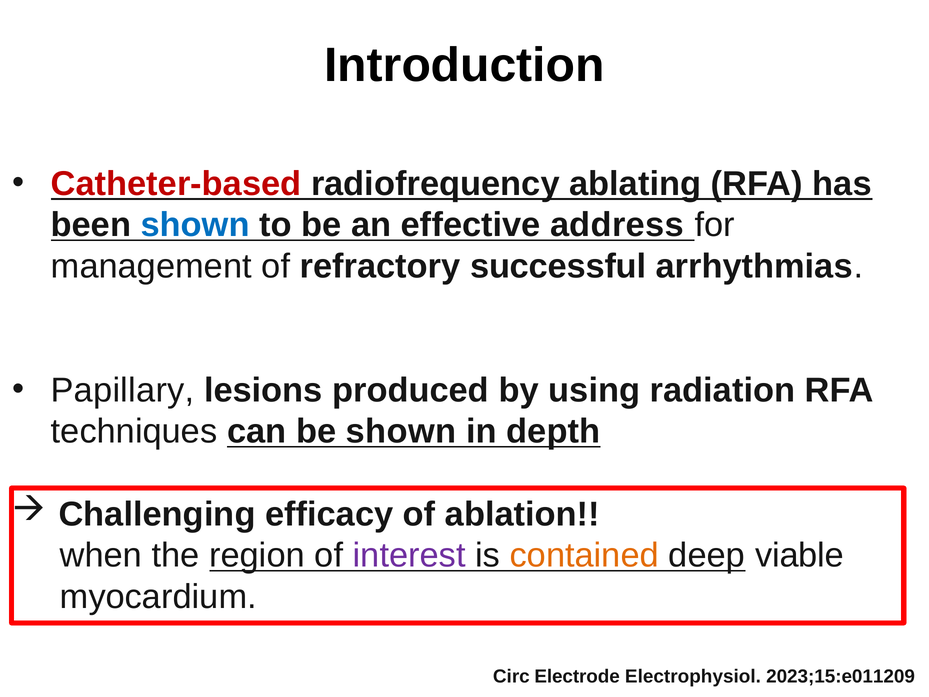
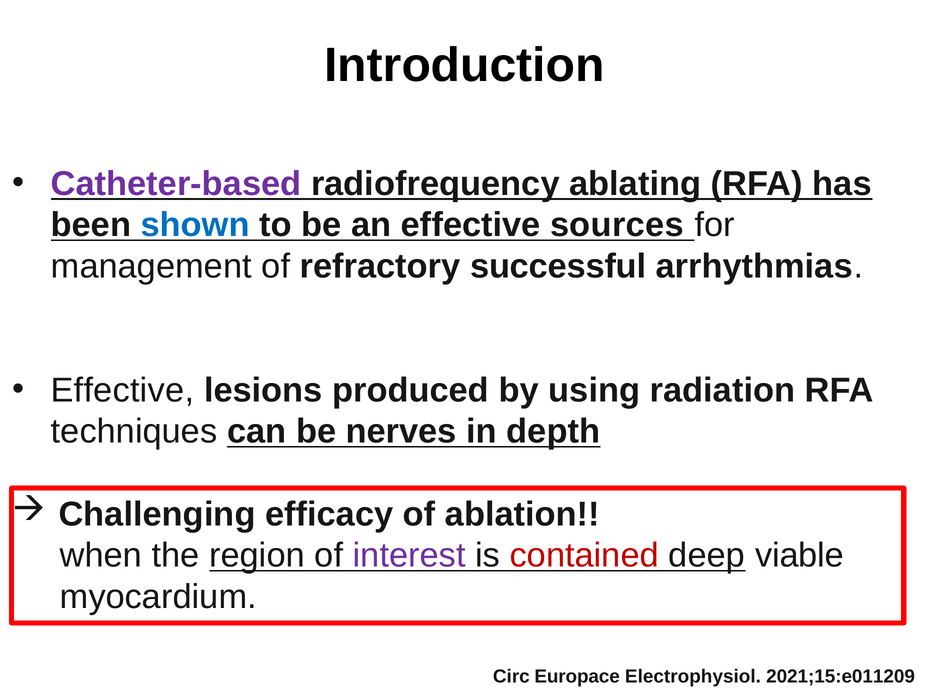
Catheter-based colour: red -> purple
address: address -> sources
Papillary at (122, 390): Papillary -> Effective
be shown: shown -> nerves
contained colour: orange -> red
Electrode: Electrode -> Europace
2023;15:e011209: 2023;15:e011209 -> 2021;15:e011209
